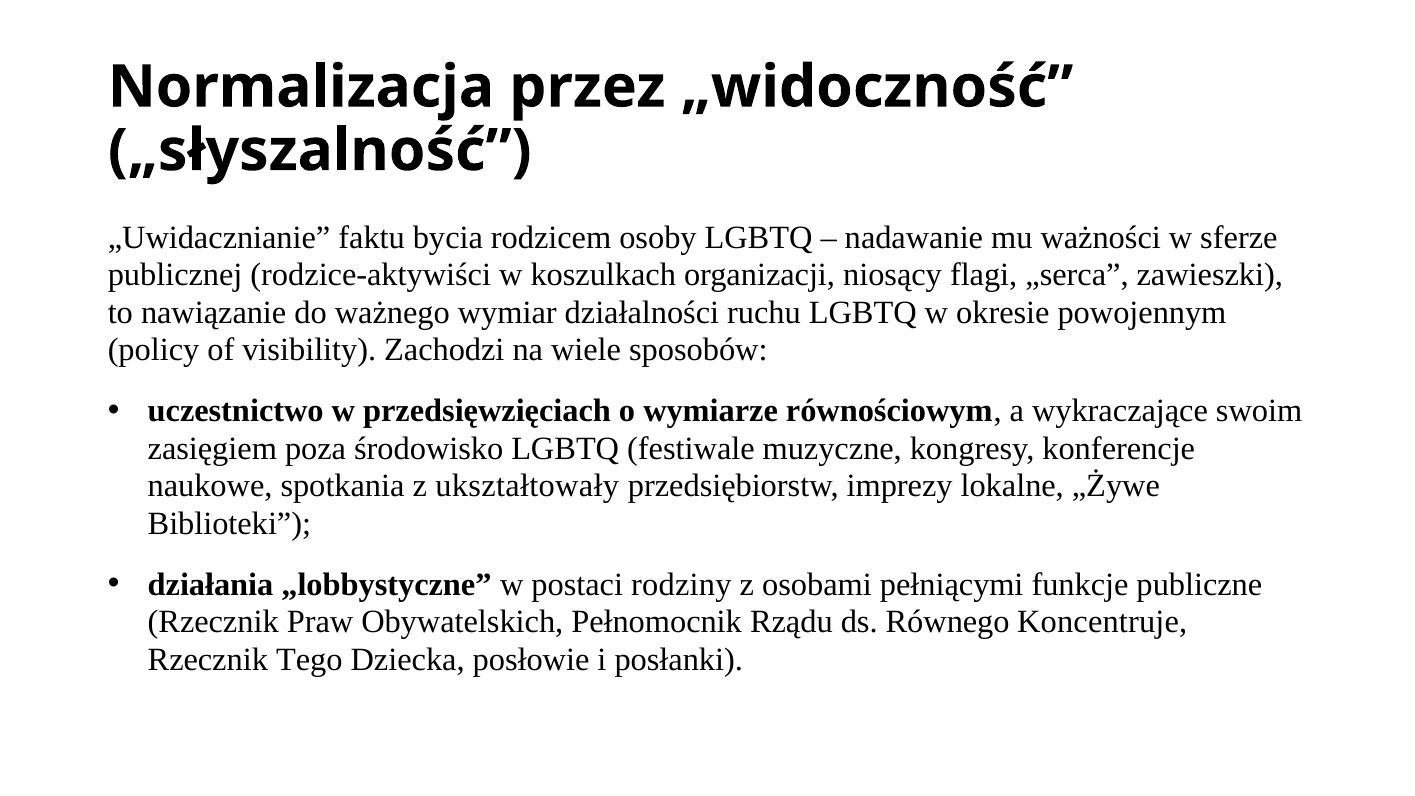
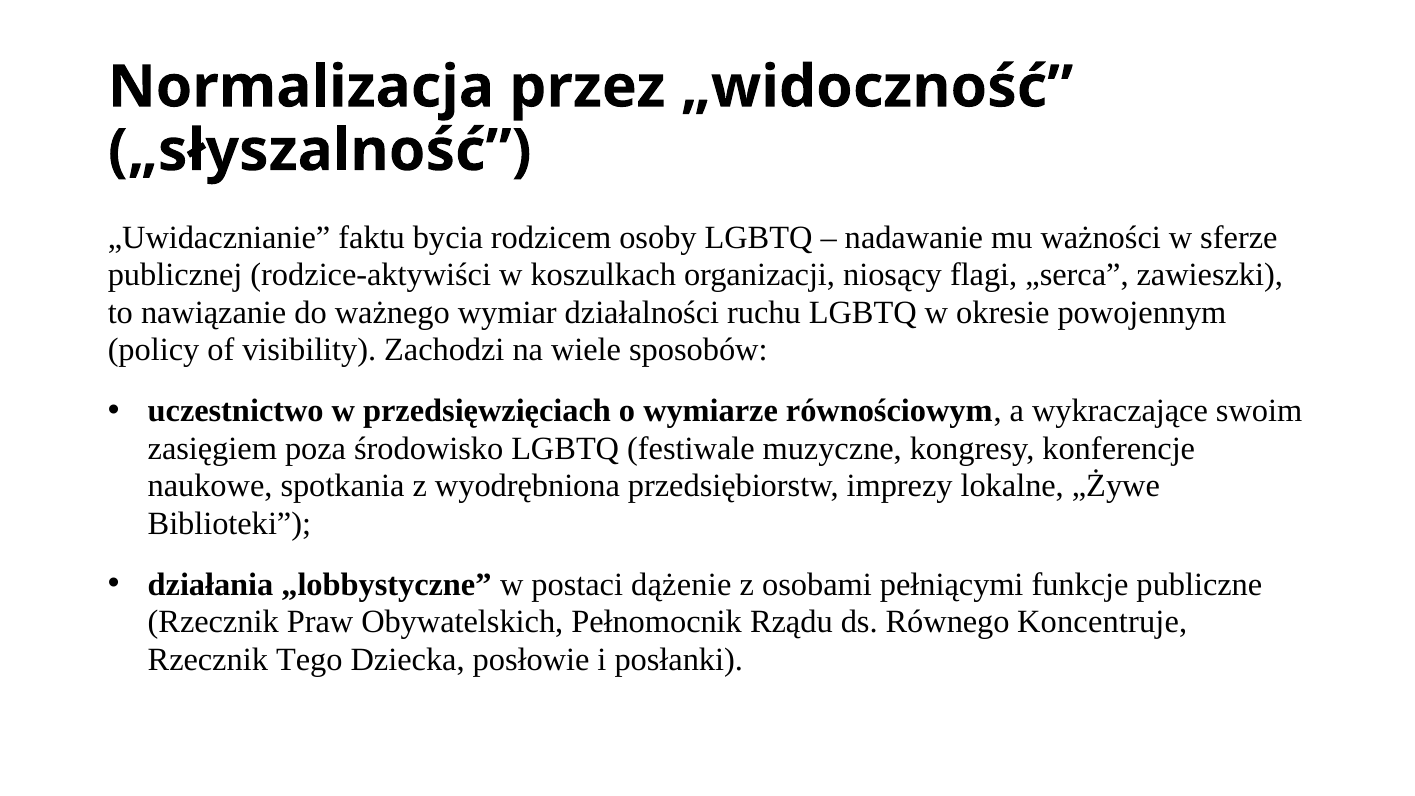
ukształtowały: ukształtowały -> wyodrębniona
rodziny: rodziny -> dążenie
